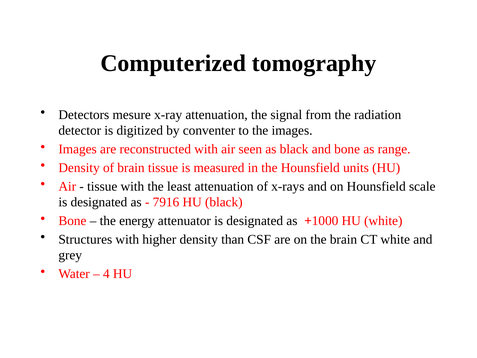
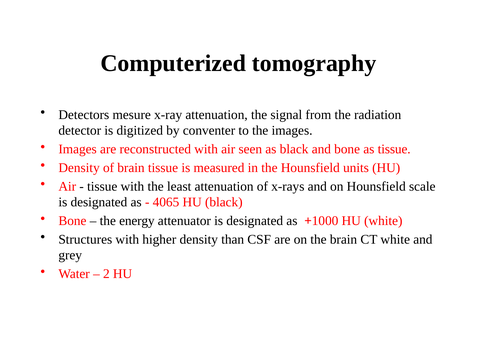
as range: range -> tissue
7916: 7916 -> 4065
4: 4 -> 2
